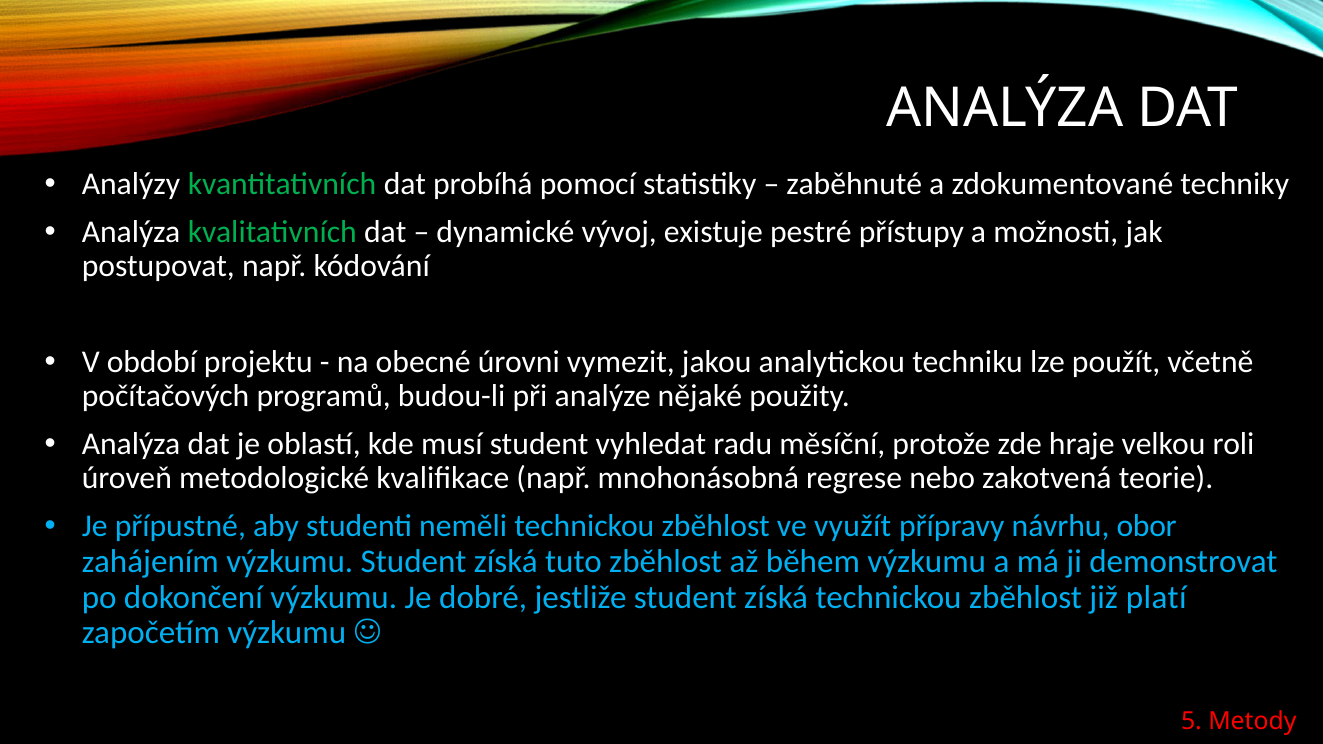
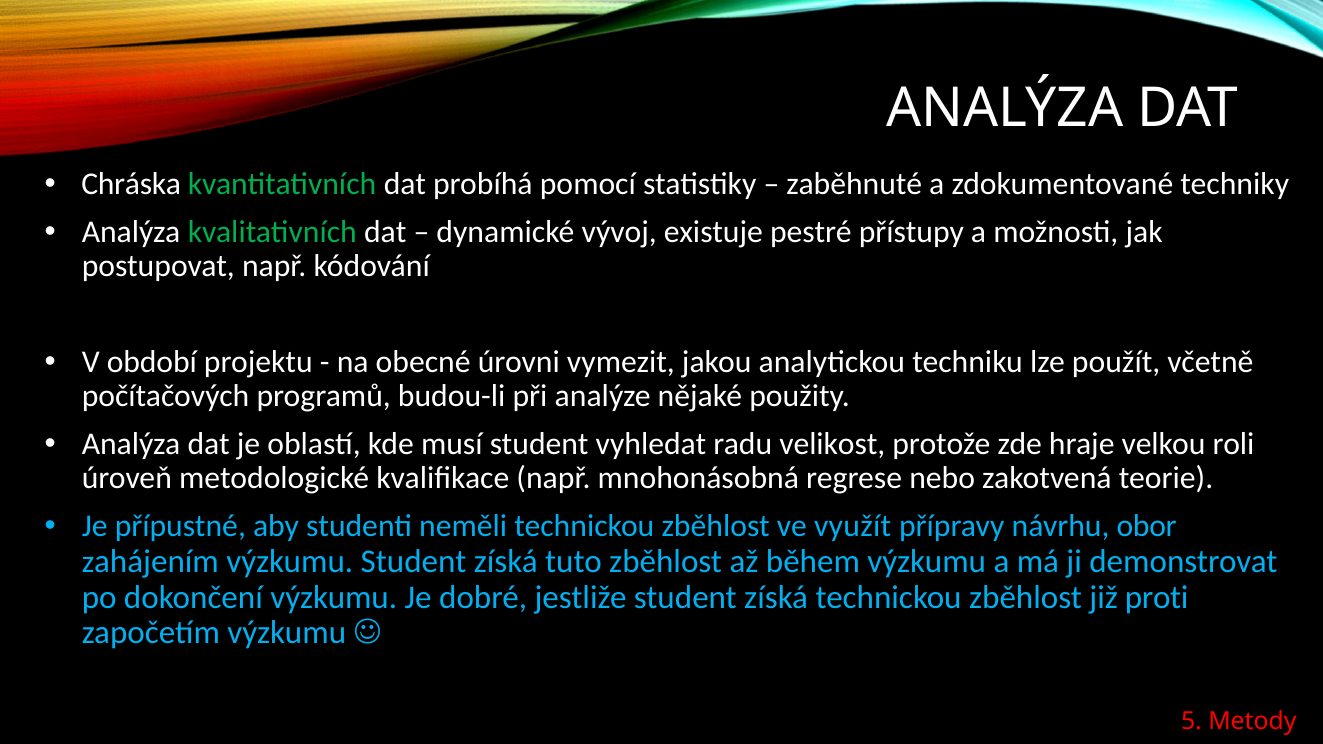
Analýzy: Analýzy -> Chráska
měsíční: měsíční -> velikost
platí: platí -> proti
